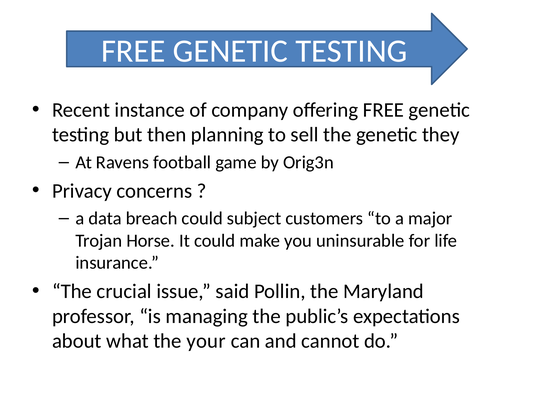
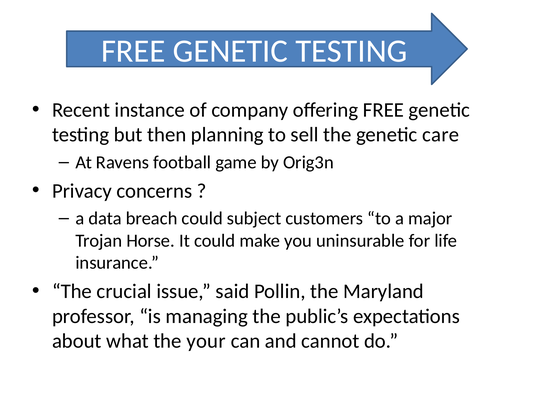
they: they -> care
